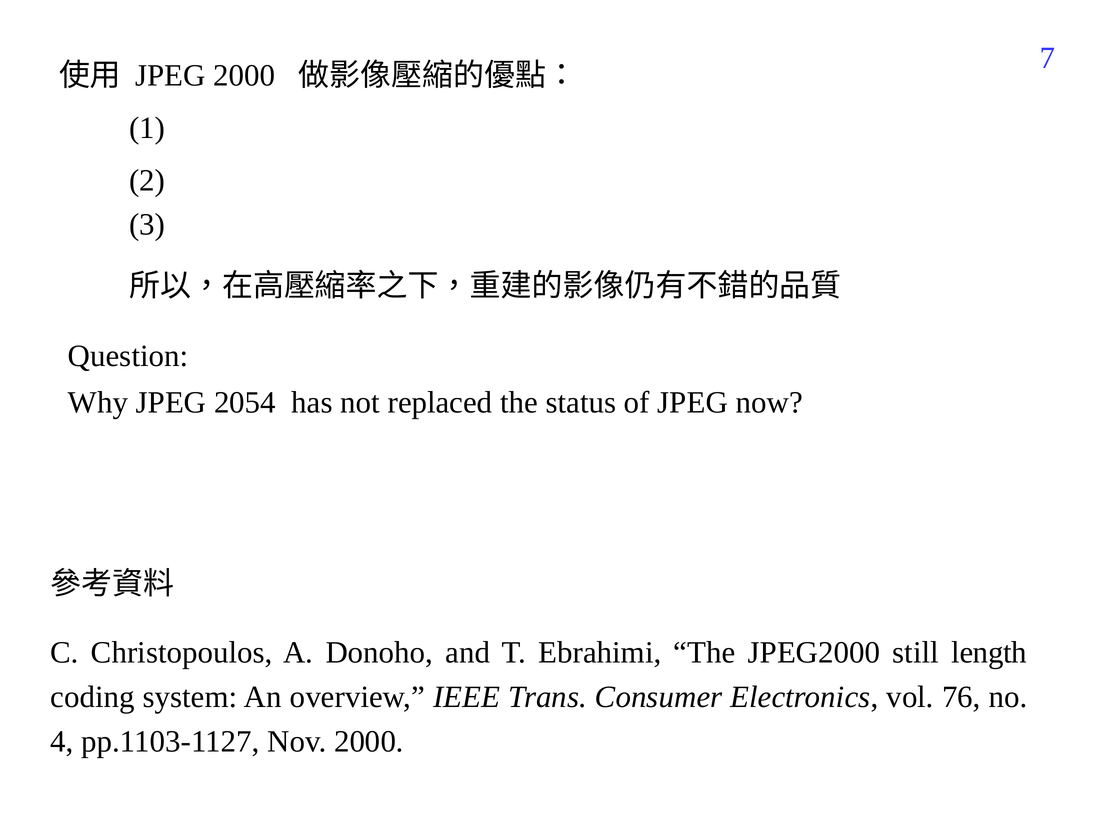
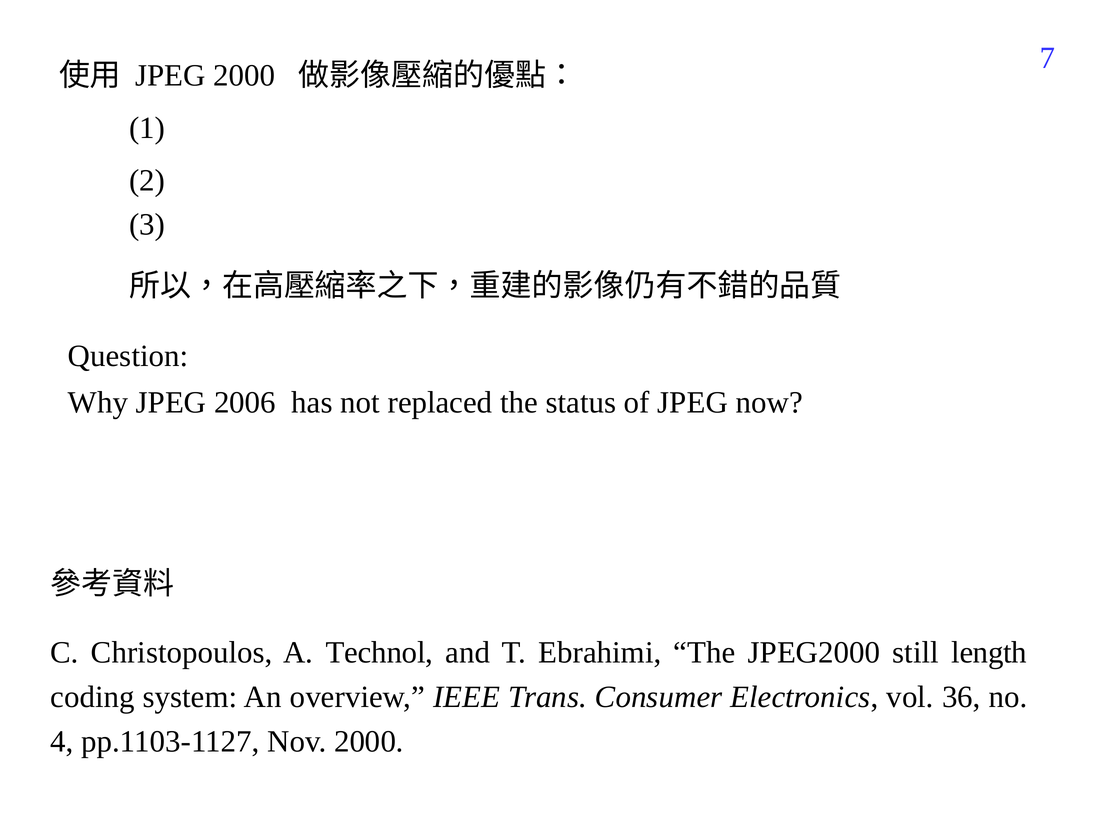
2054: 2054 -> 2006
Donoho: Donoho -> Technol
76: 76 -> 36
